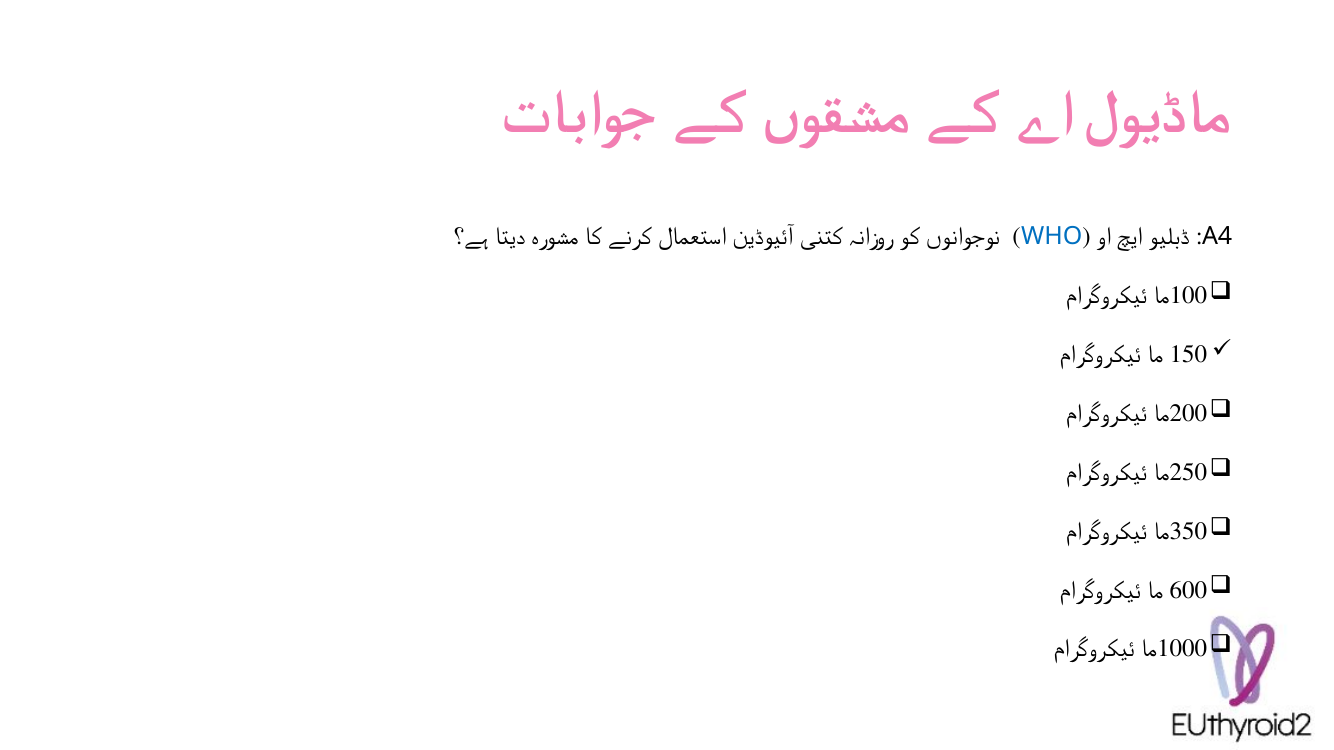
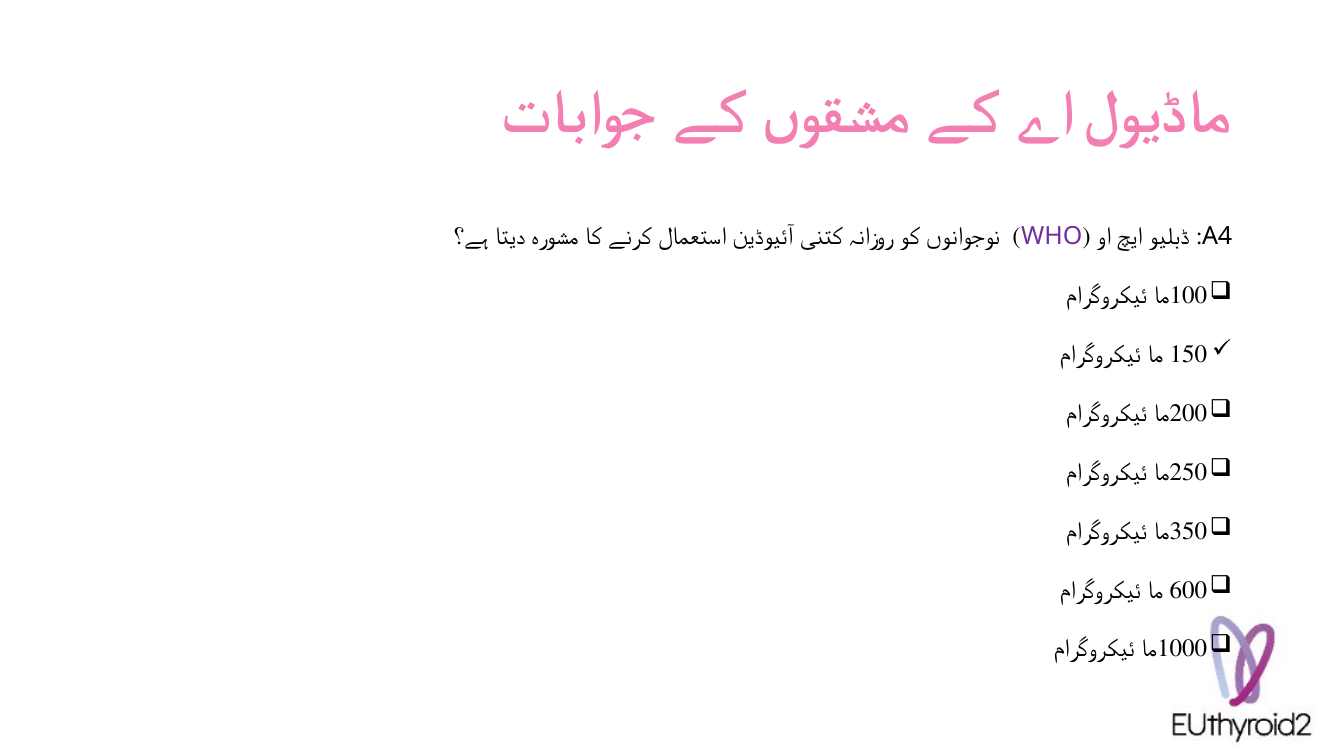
WHO colour: blue -> purple
